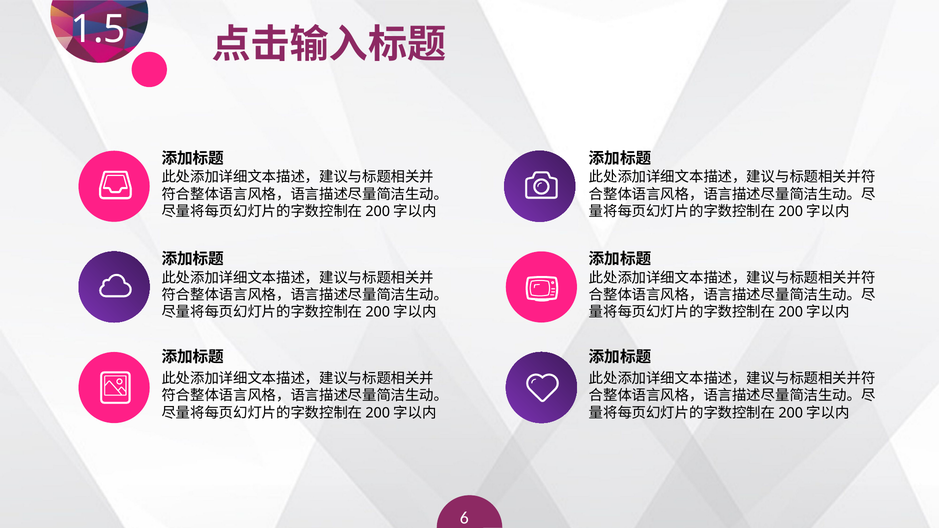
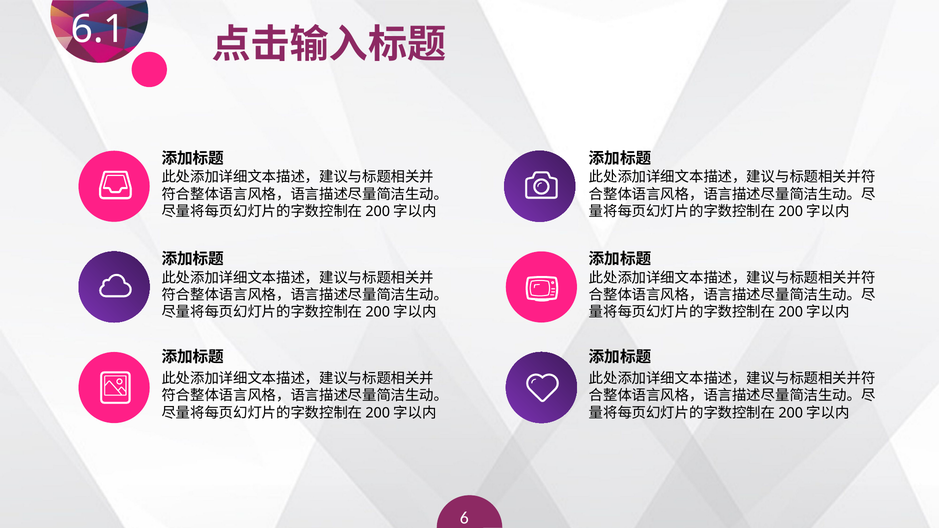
1.5: 1.5 -> 6.1
